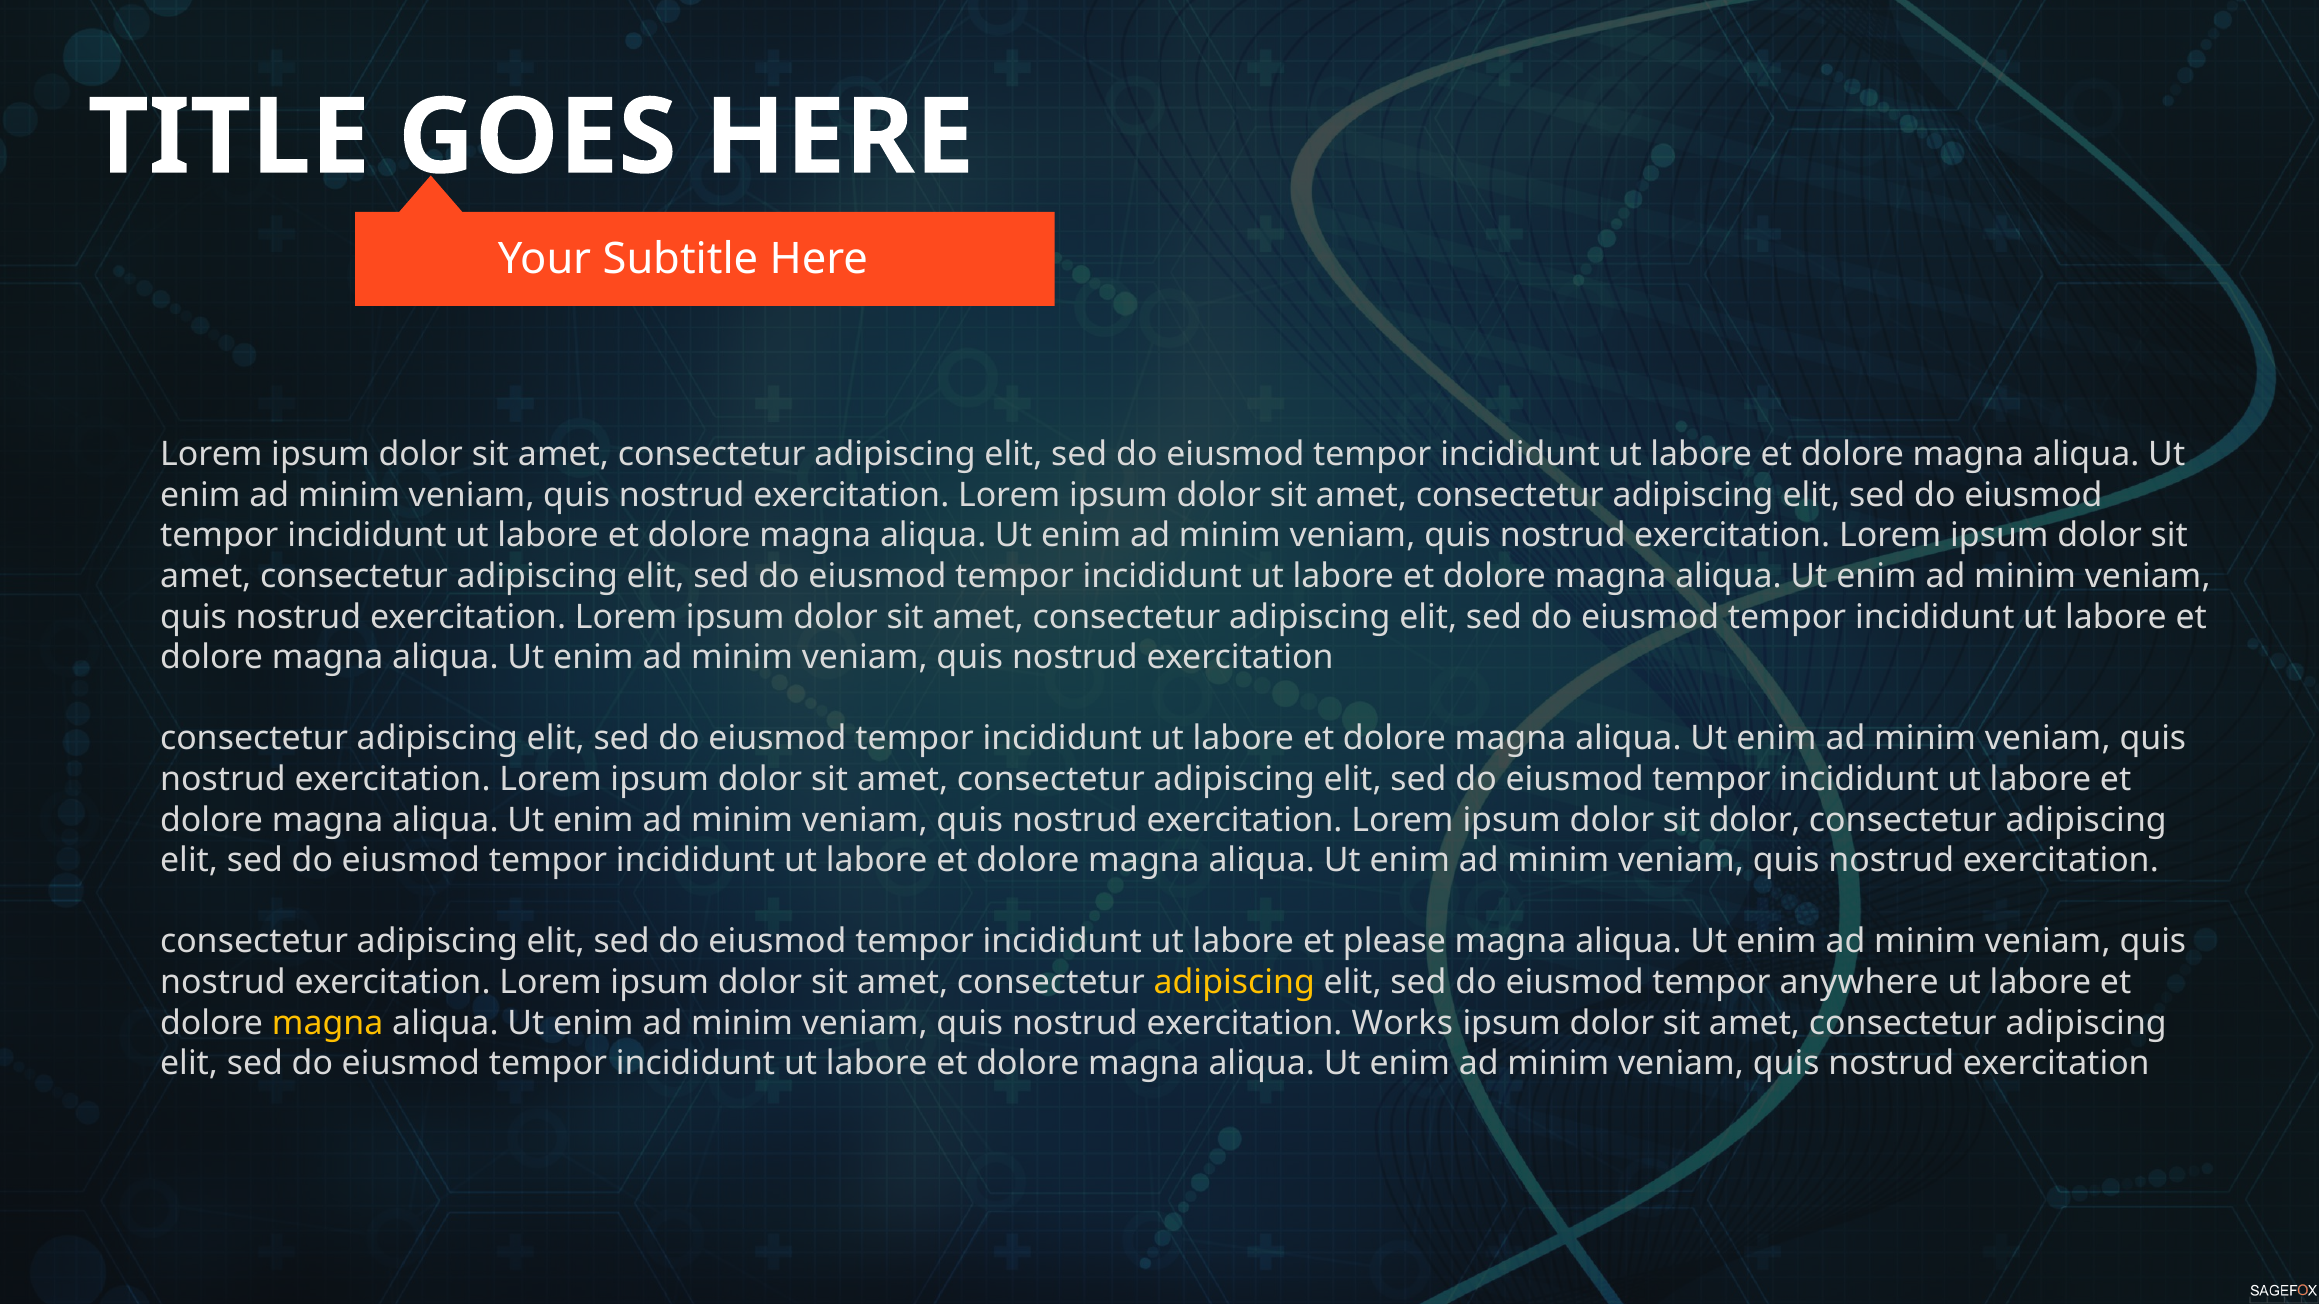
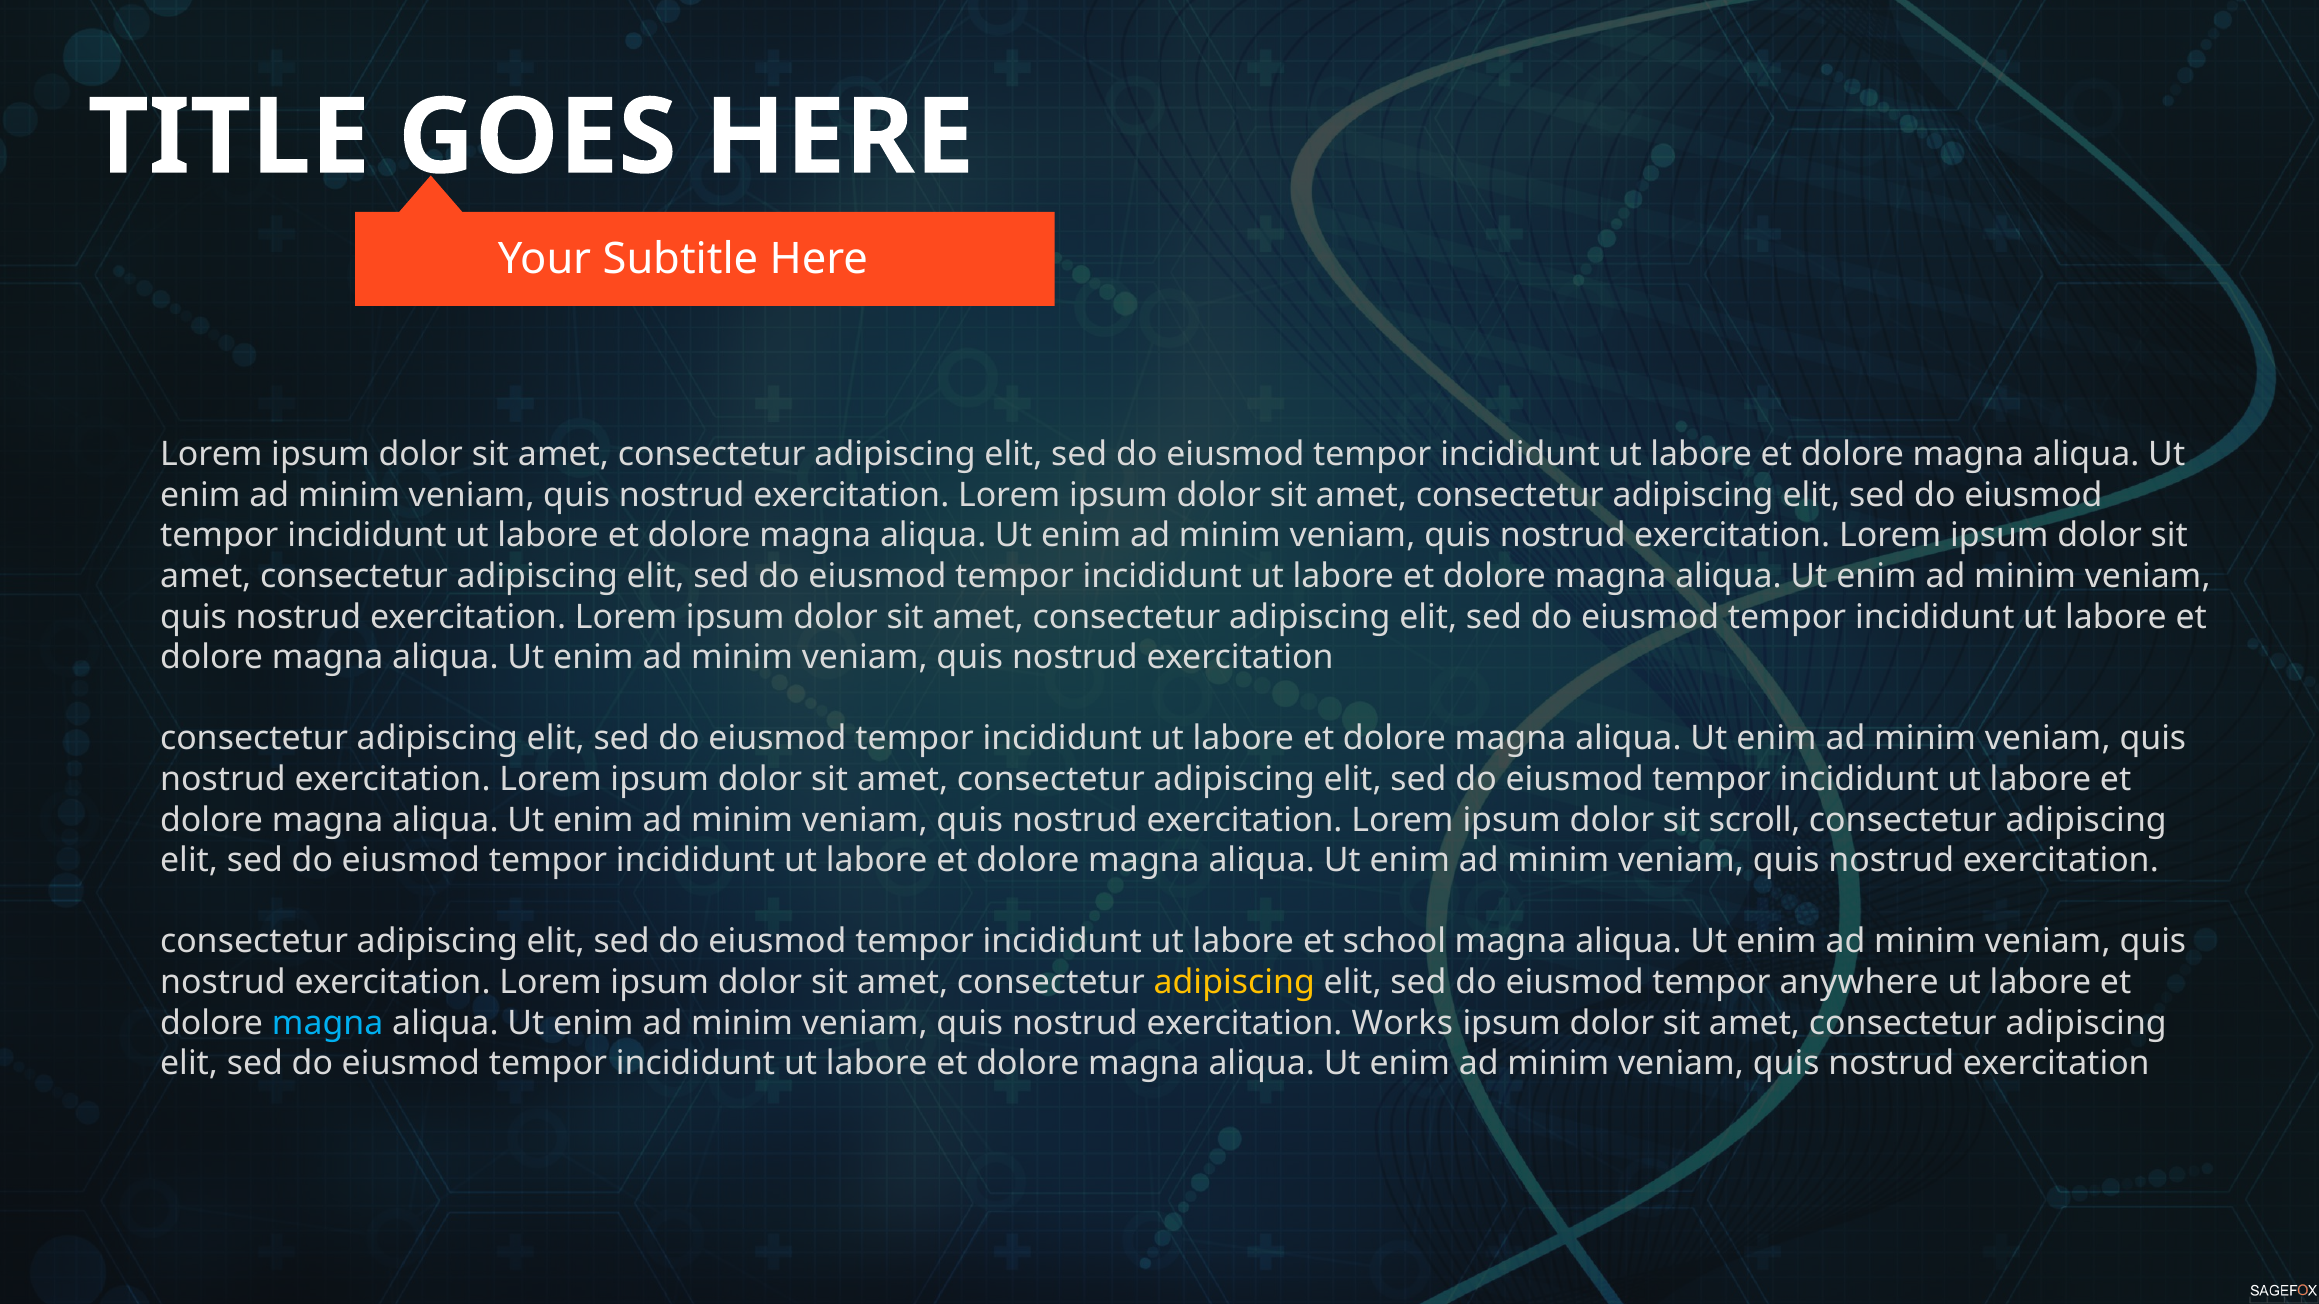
sit dolor: dolor -> scroll
please: please -> school
magna at (328, 1023) colour: yellow -> light blue
